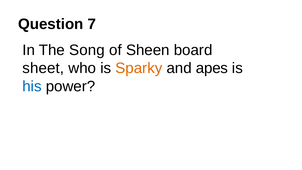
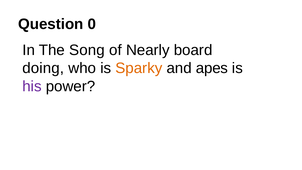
7: 7 -> 0
Sheen: Sheen -> Nearly
sheet: sheet -> doing
his colour: blue -> purple
